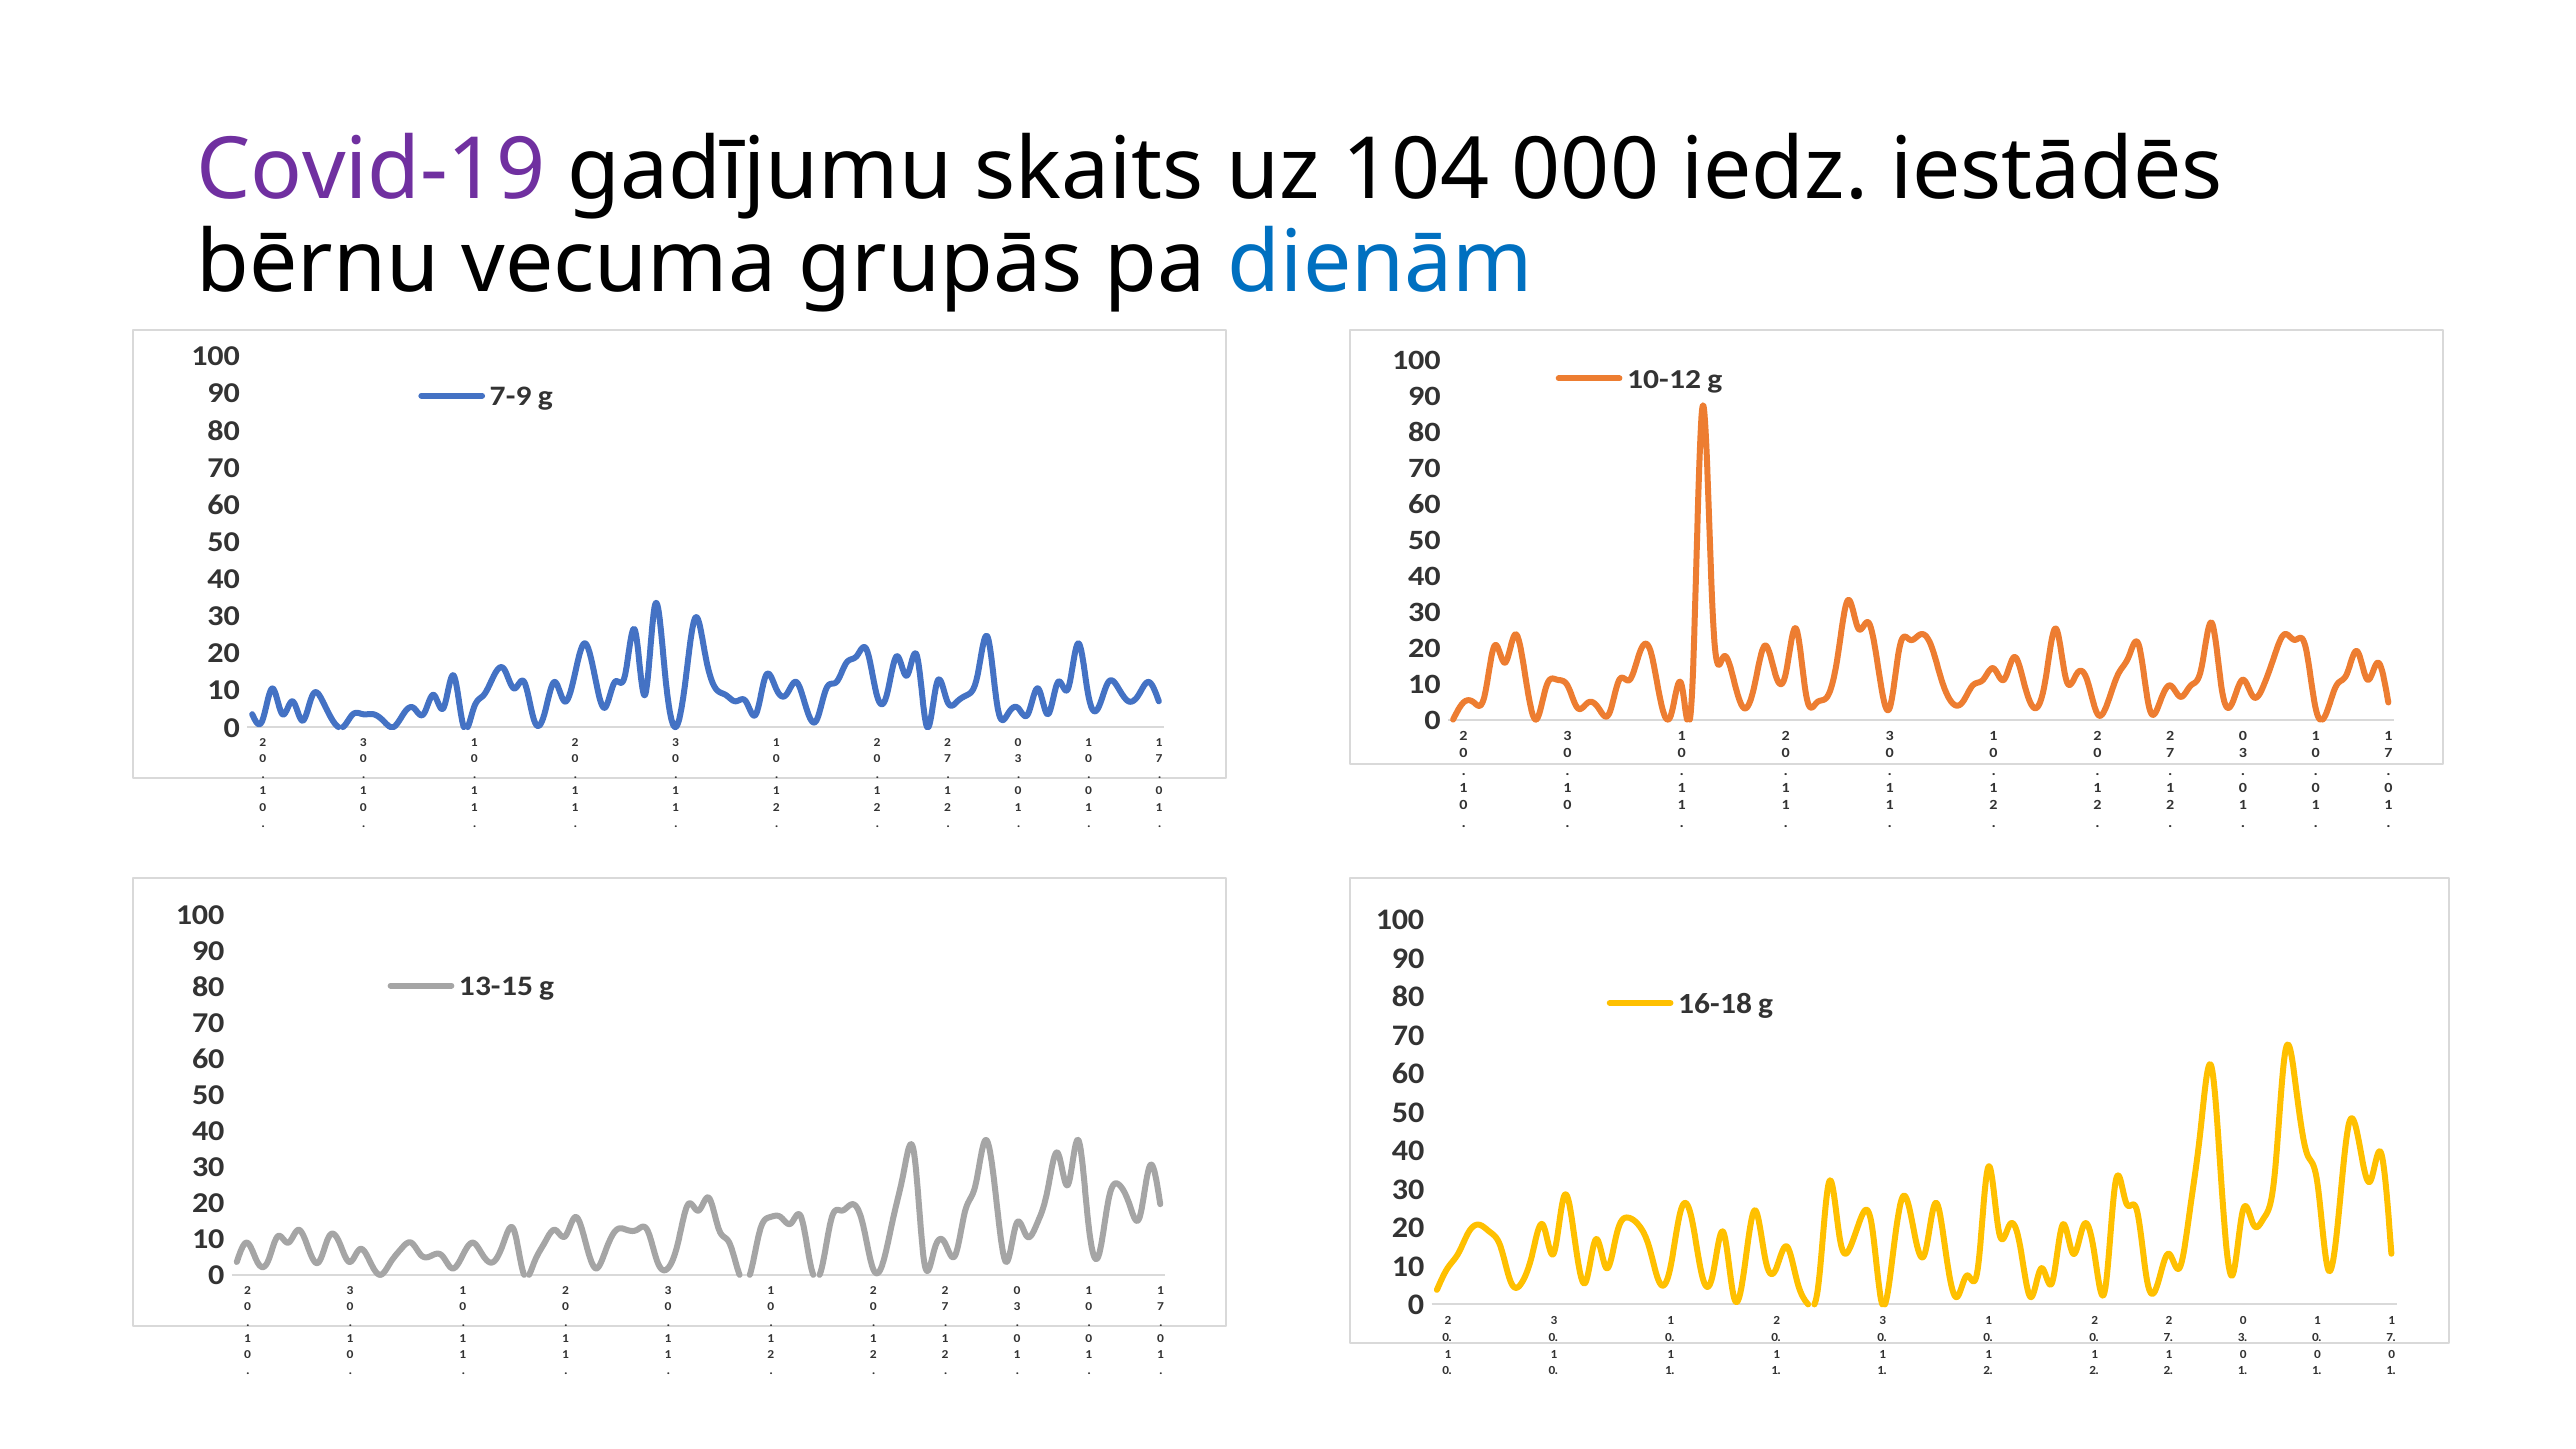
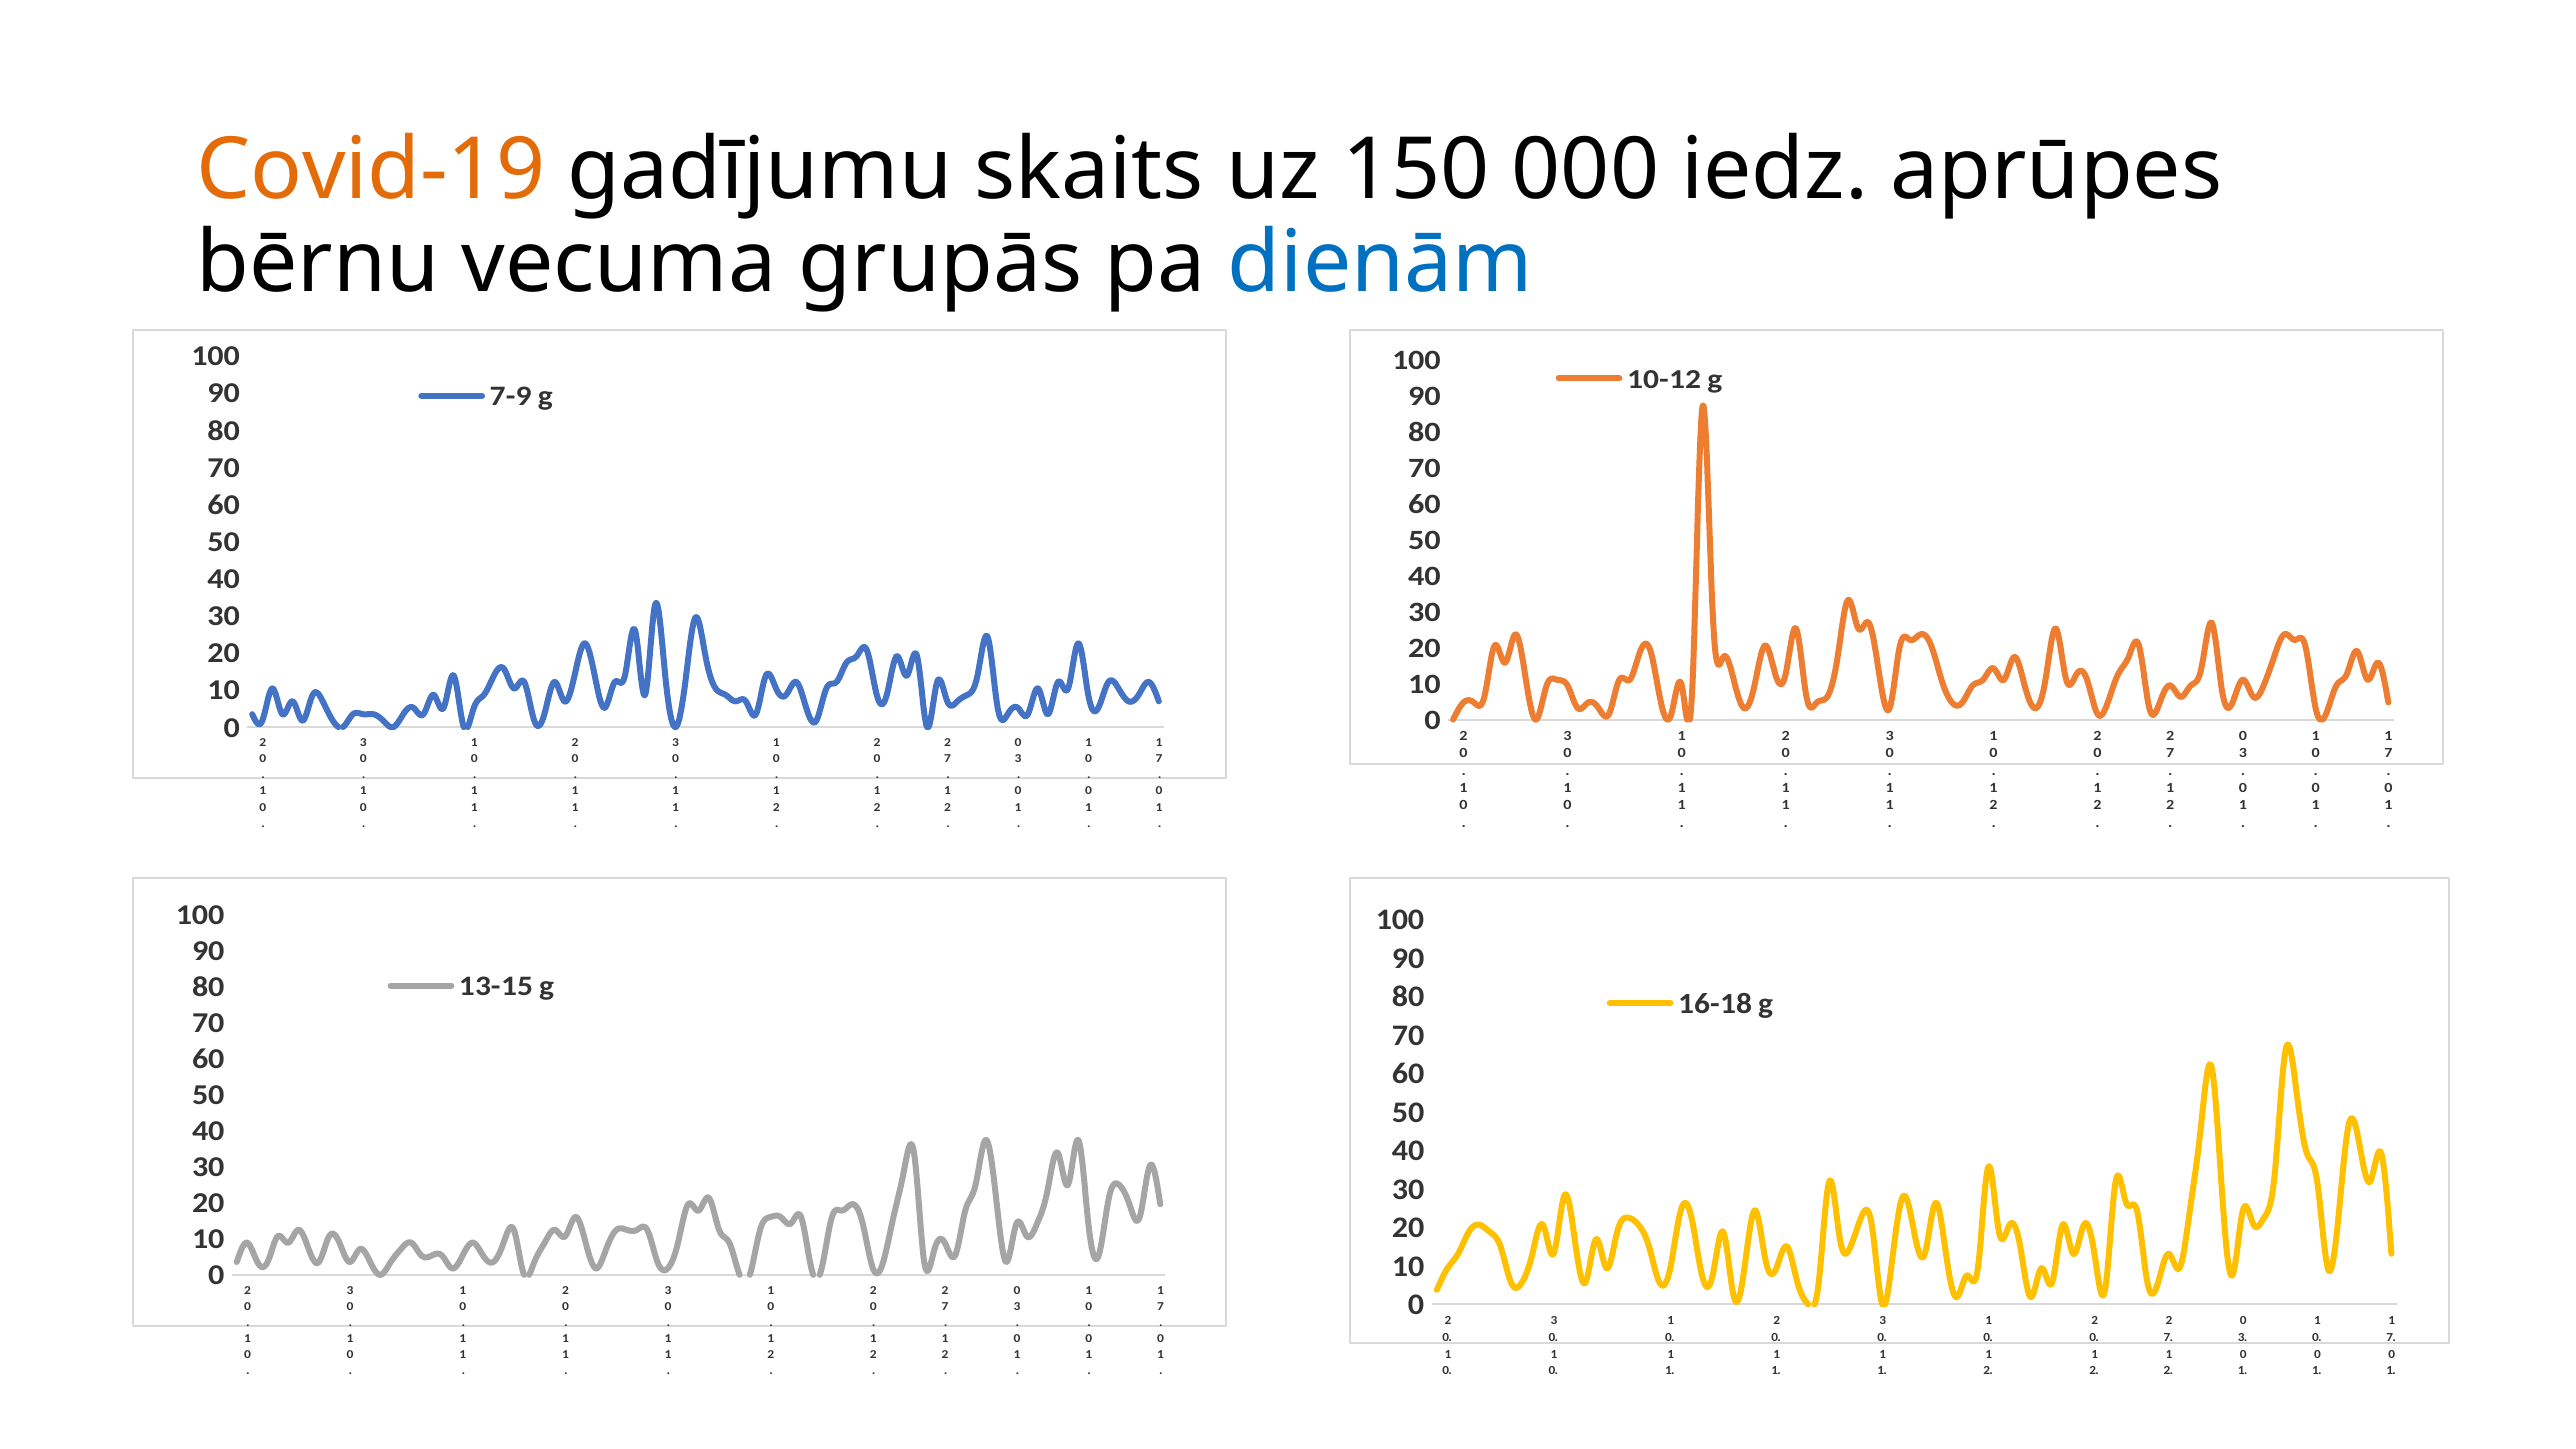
Covid-19 colour: purple -> orange
104: 104 -> 150
iestādēs: iestādēs -> aprūpes
